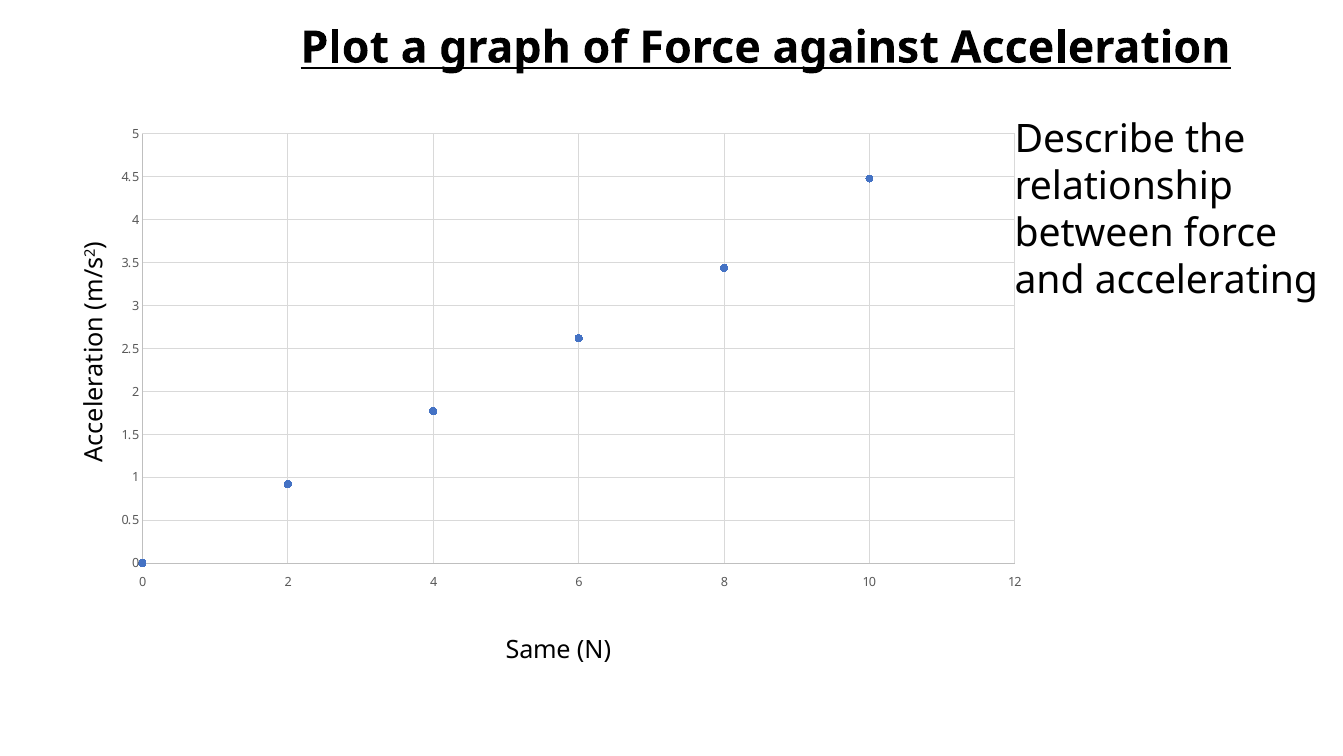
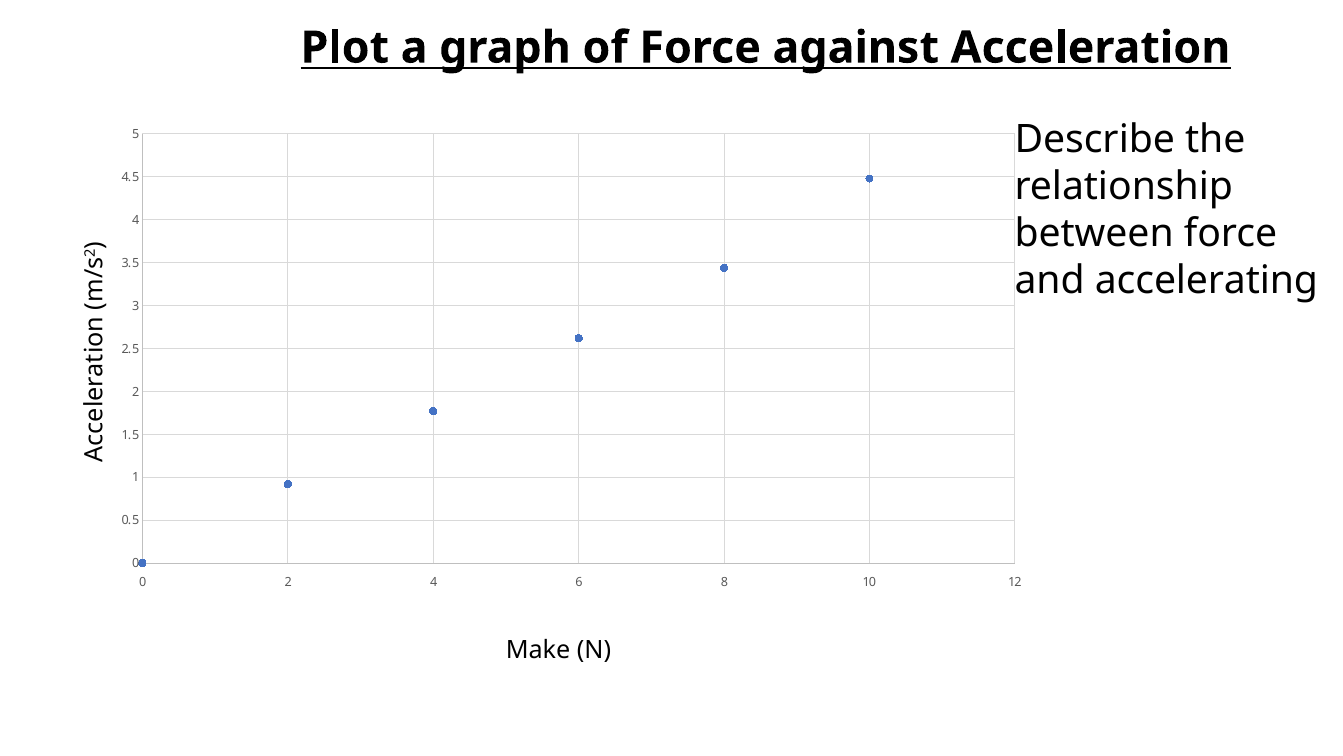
Same: Same -> Make
